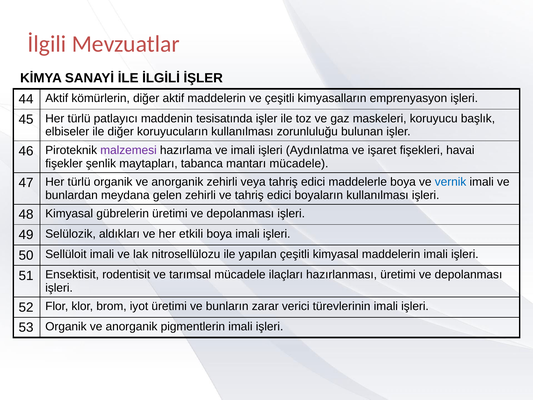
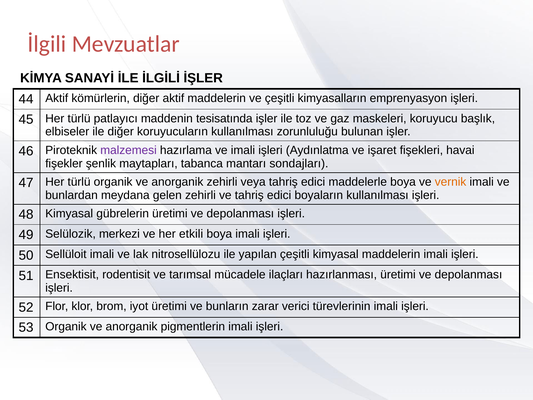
mantarı mücadele: mücadele -> sondajları
vernik colour: blue -> orange
aldıkları: aldıkları -> merkezi
